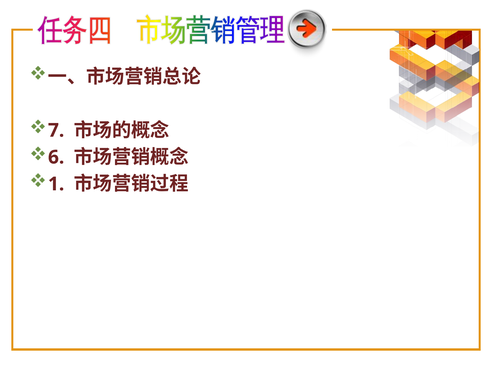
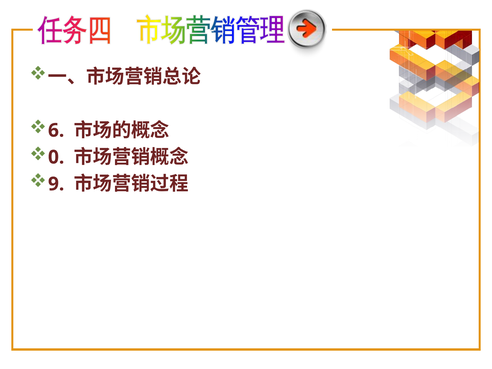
7: 7 -> 6
6: 6 -> 0
1: 1 -> 9
